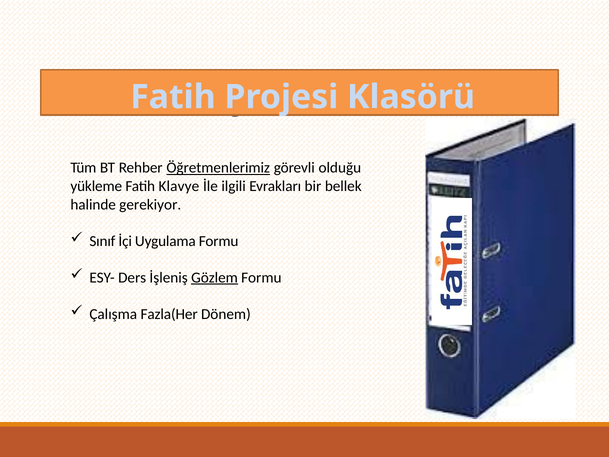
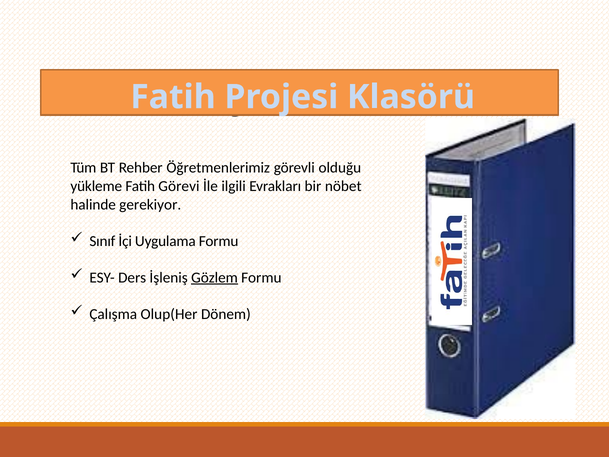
Öğretmenlerimiz underline: present -> none
Klavye: Klavye -> Görevi
bellek: bellek -> nöbet
Fazla(Her: Fazla(Her -> Olup(Her
